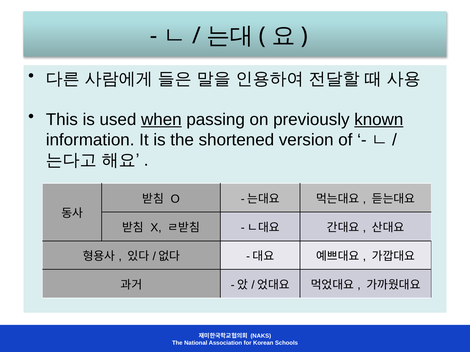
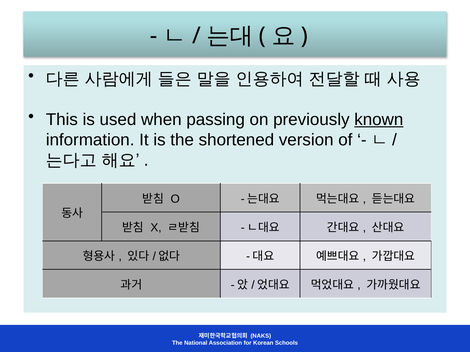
when underline: present -> none
